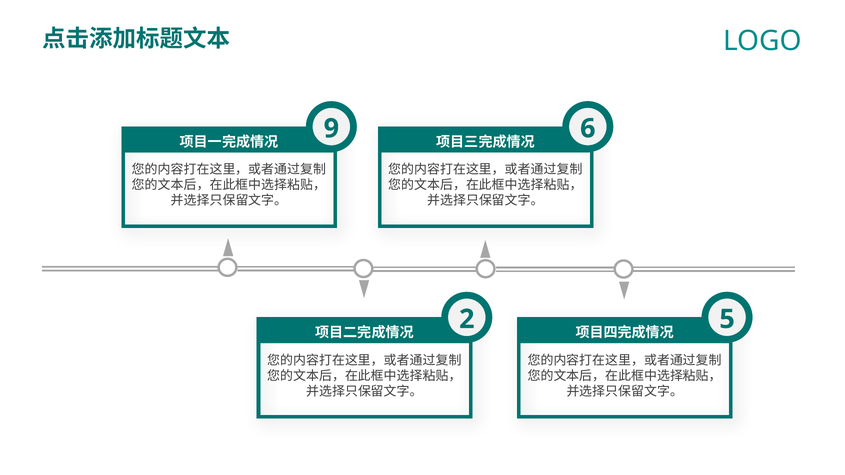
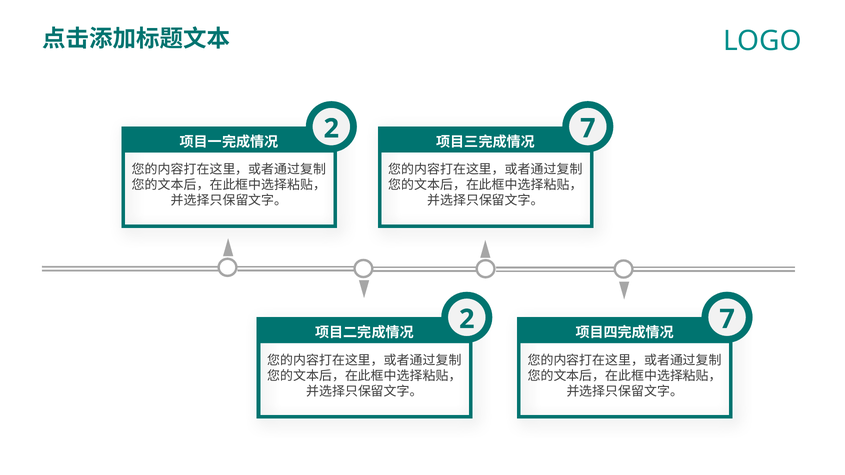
9 at (331, 129): 9 -> 2
6 at (588, 129): 6 -> 7
5 at (727, 319): 5 -> 7
